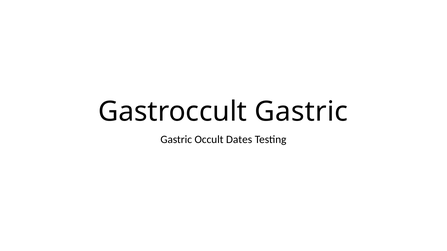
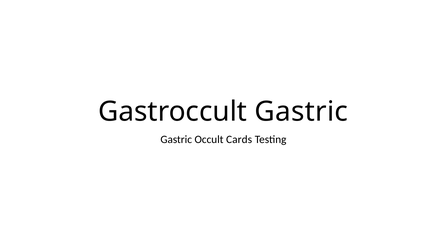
Dates: Dates -> Cards
